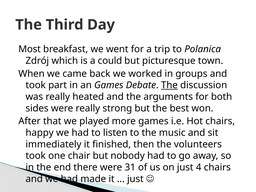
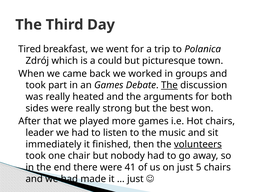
Most: Most -> Tired
happy: happy -> leader
volunteers underline: none -> present
31: 31 -> 41
4: 4 -> 5
